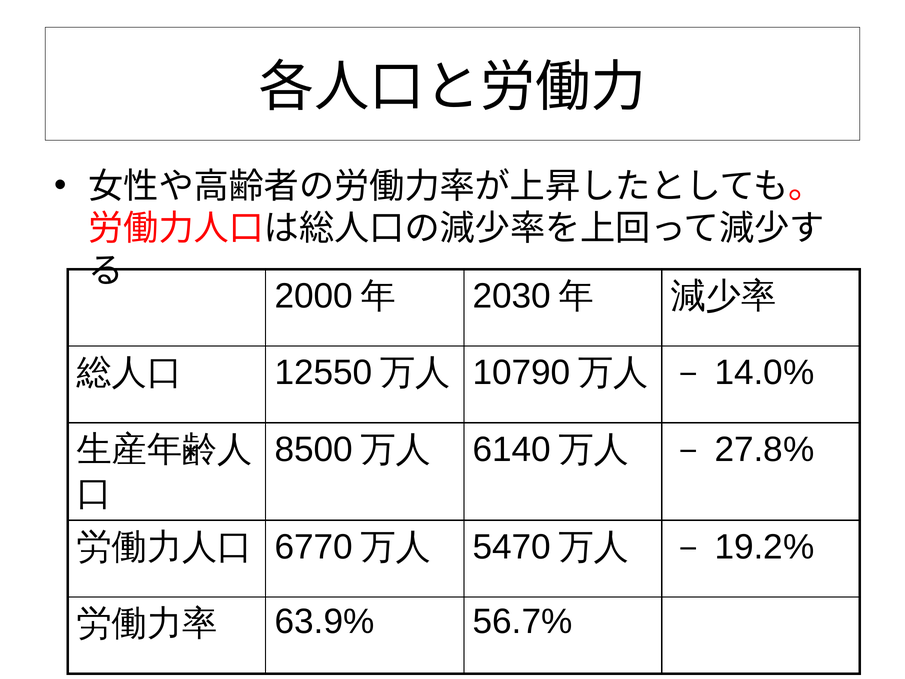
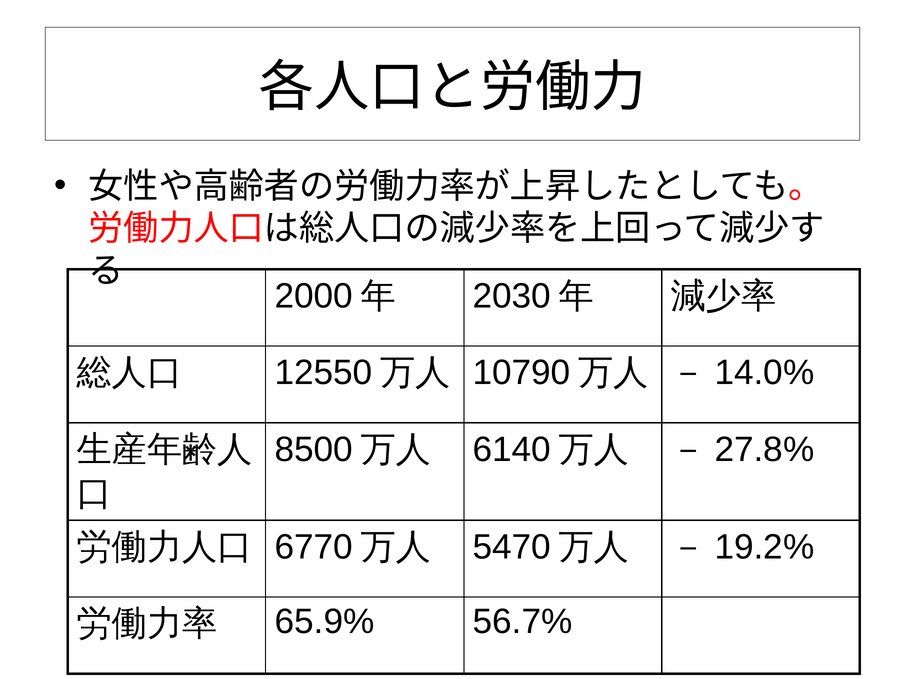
63.9%: 63.9% -> 65.9%
